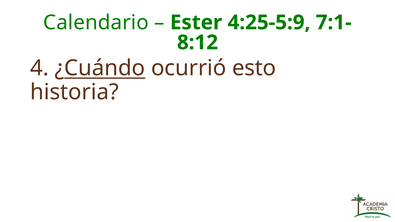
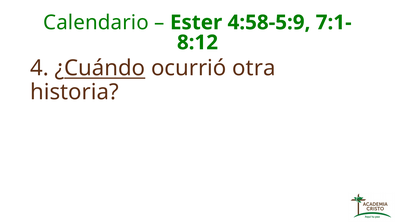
4:25-5:9: 4:25-5:9 -> 4:58-5:9
esto: esto -> otra
